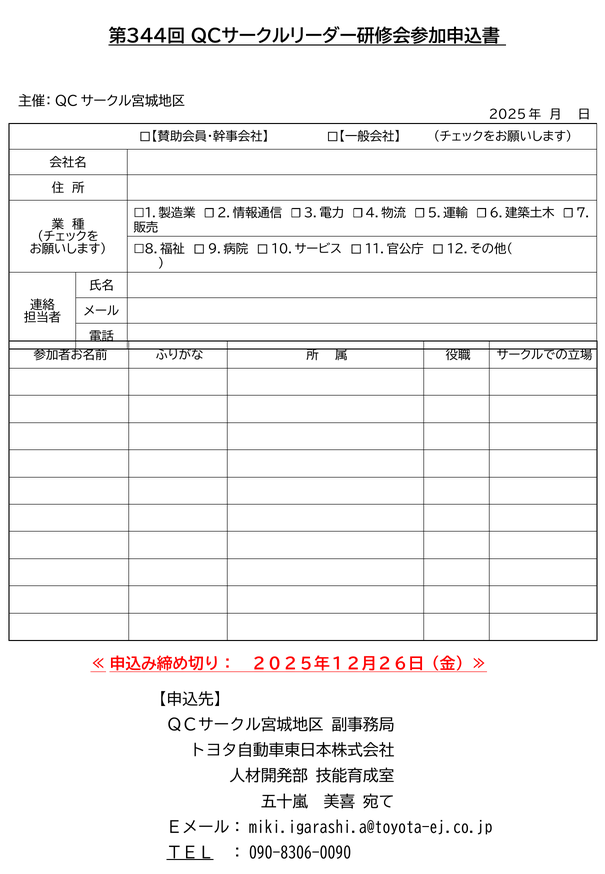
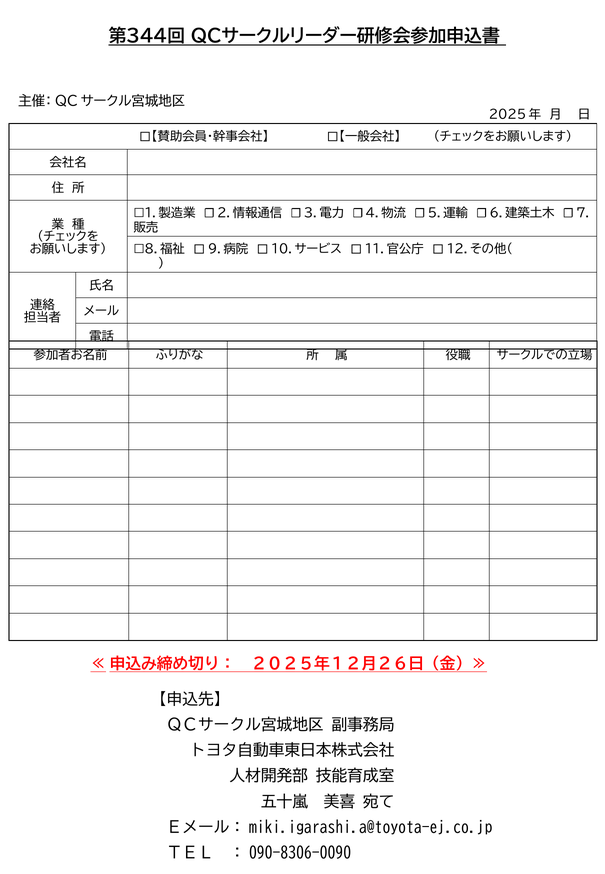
ＴＥＬ underline: present -> none
